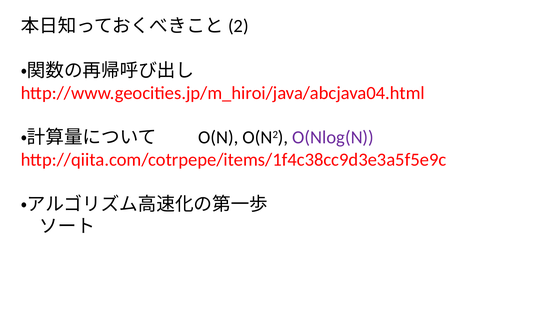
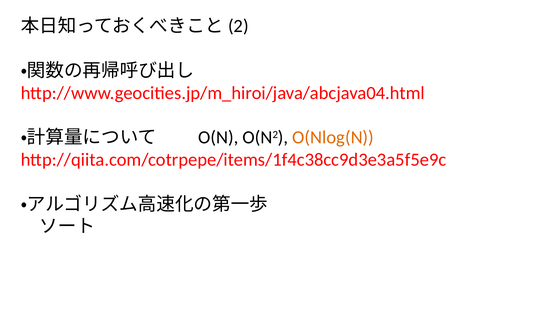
O(Nlog(N colour: purple -> orange
